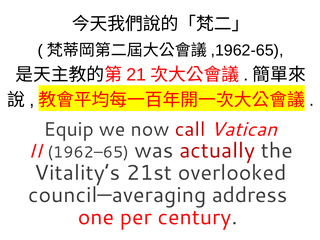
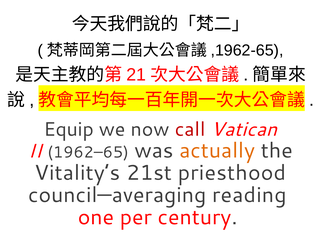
actually colour: red -> orange
overlooked: overlooked -> priesthood
address: address -> reading
